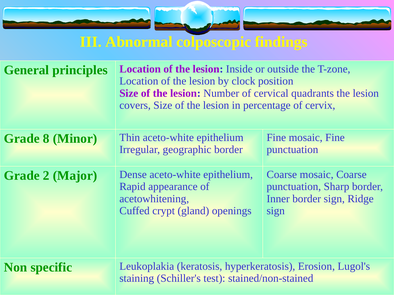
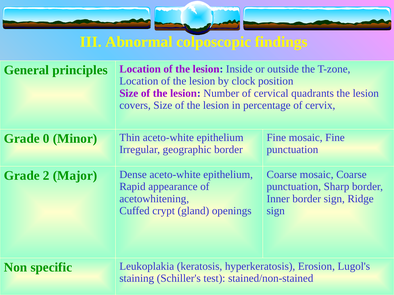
8: 8 -> 0
